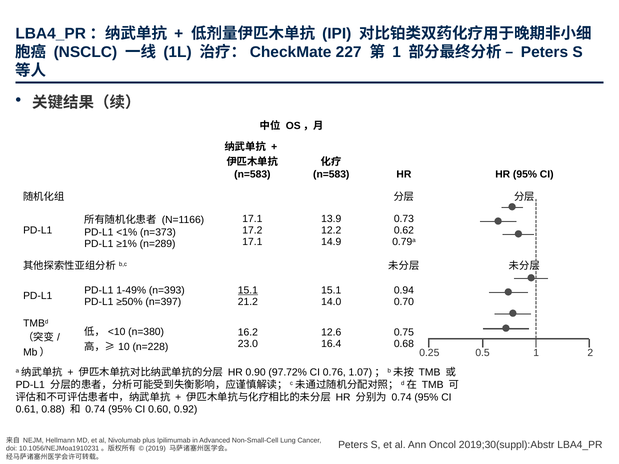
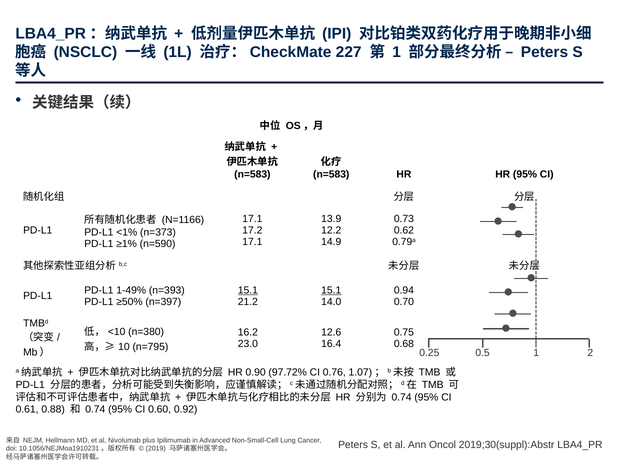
n=289: n=289 -> n=590
15.1 at (331, 290) underline: none -> present
n=228: n=228 -> n=795
